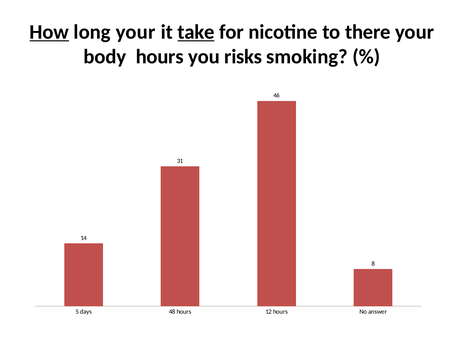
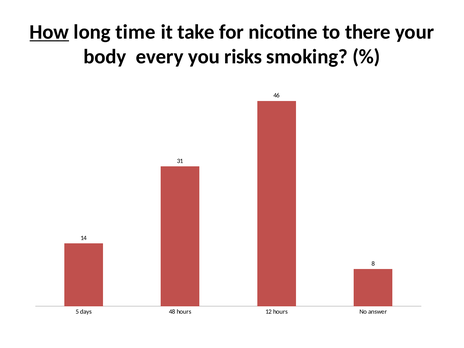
long your: your -> time
take underline: present -> none
body hours: hours -> every
